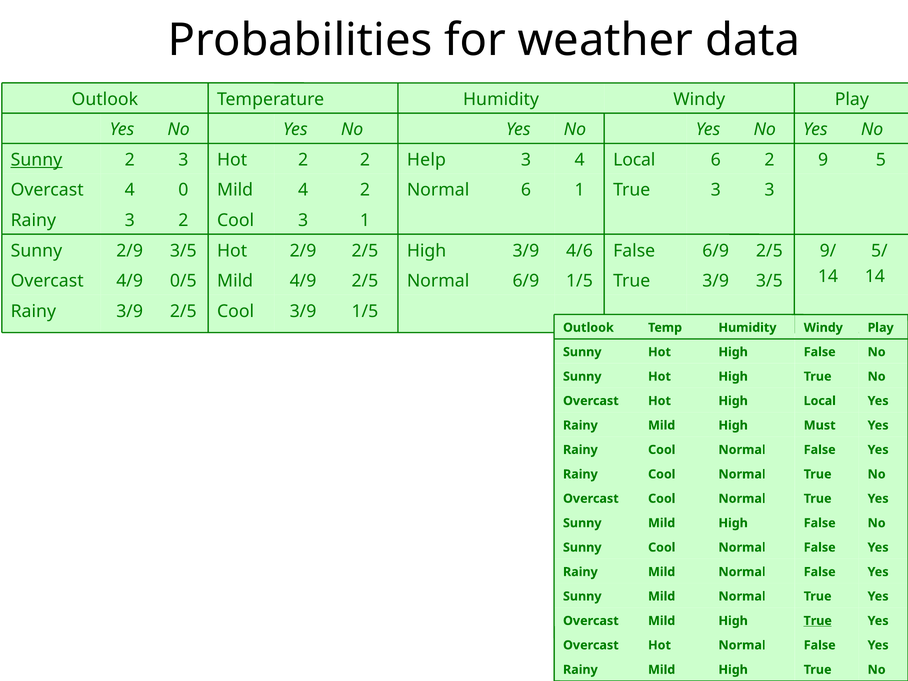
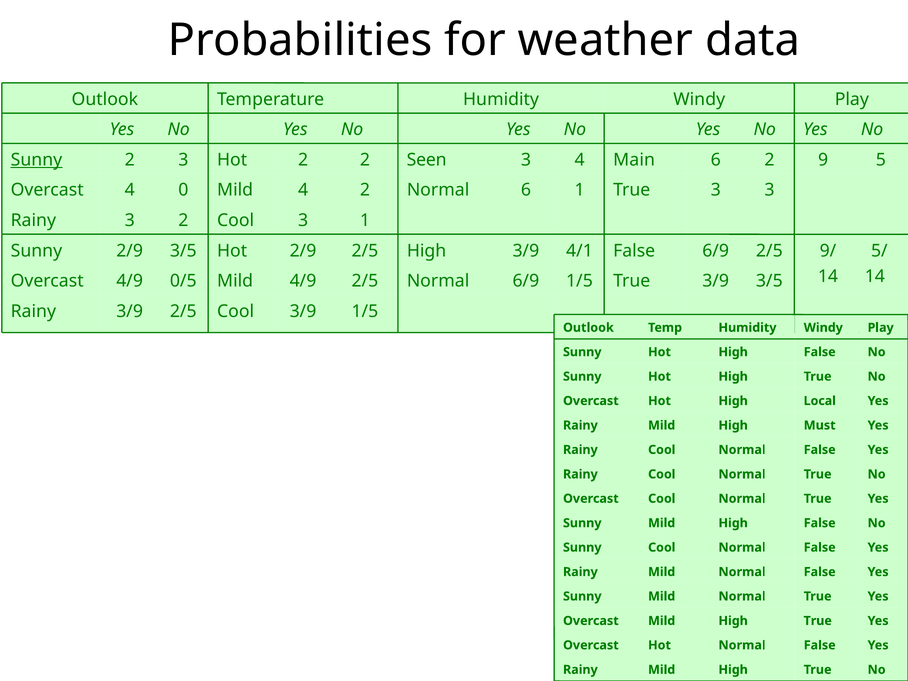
Help: Help -> Seen
Local at (634, 160): Local -> Main
4/6: 4/6 -> 4/1
True at (818, 621) underline: present -> none
